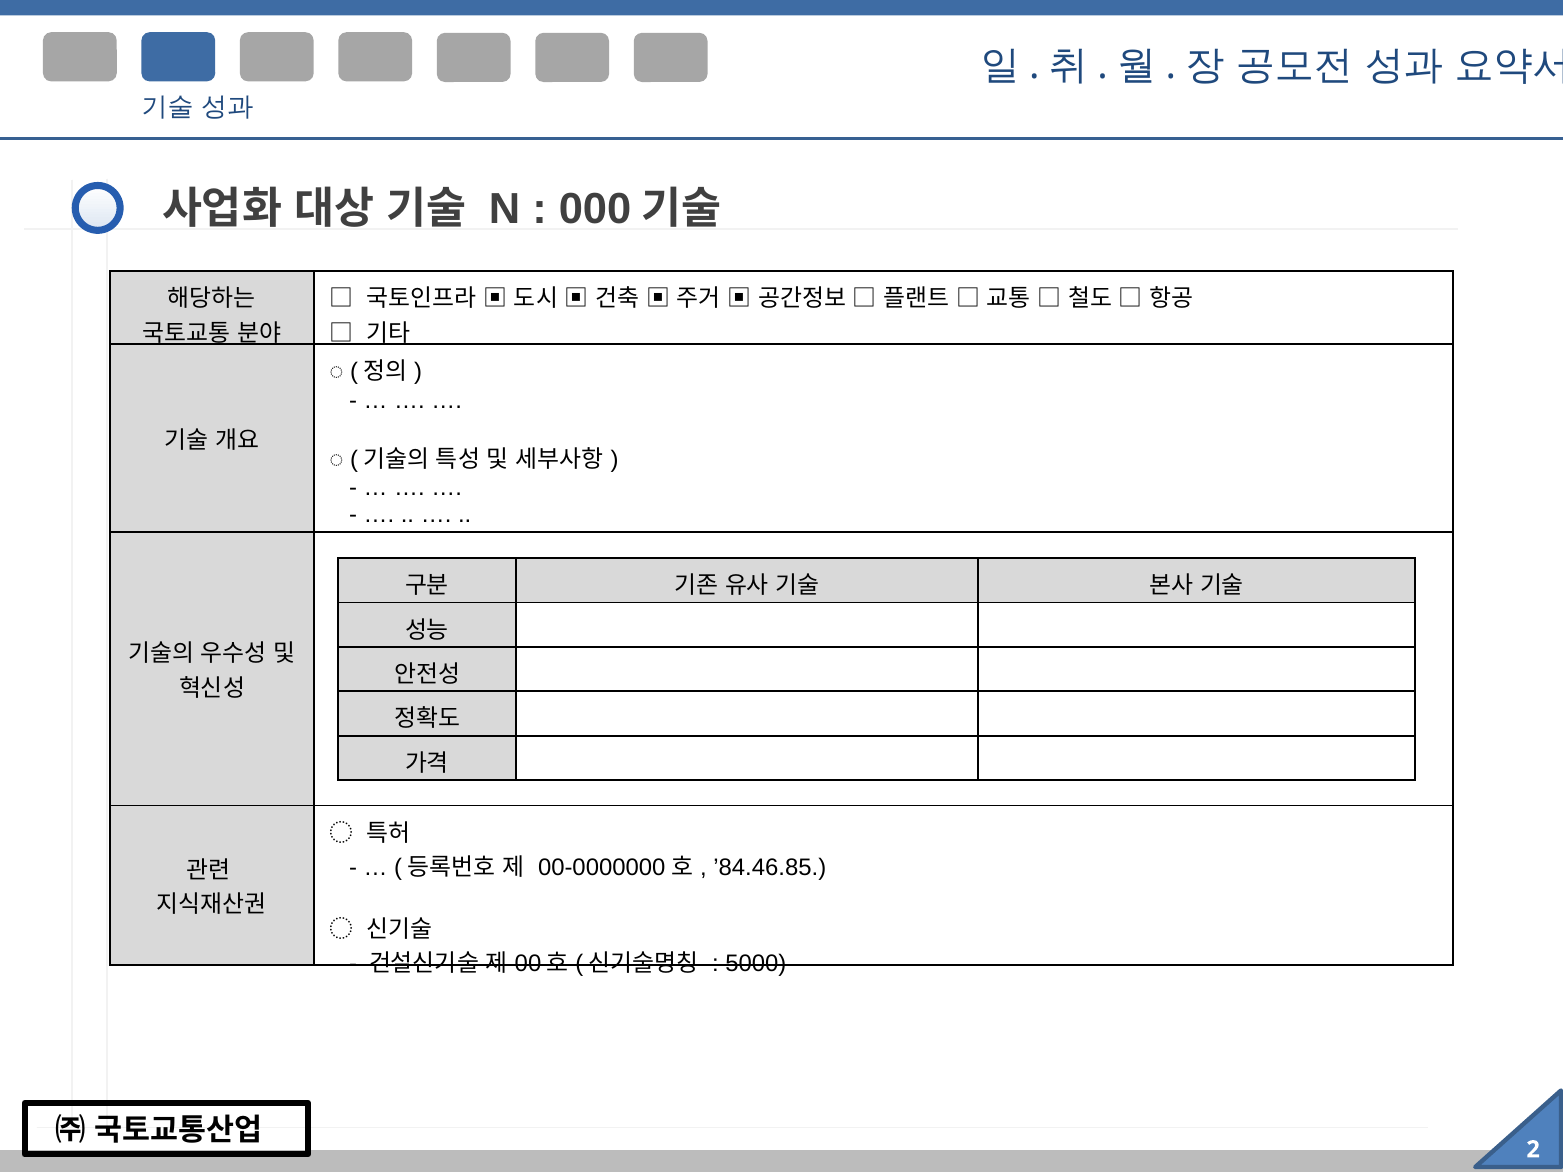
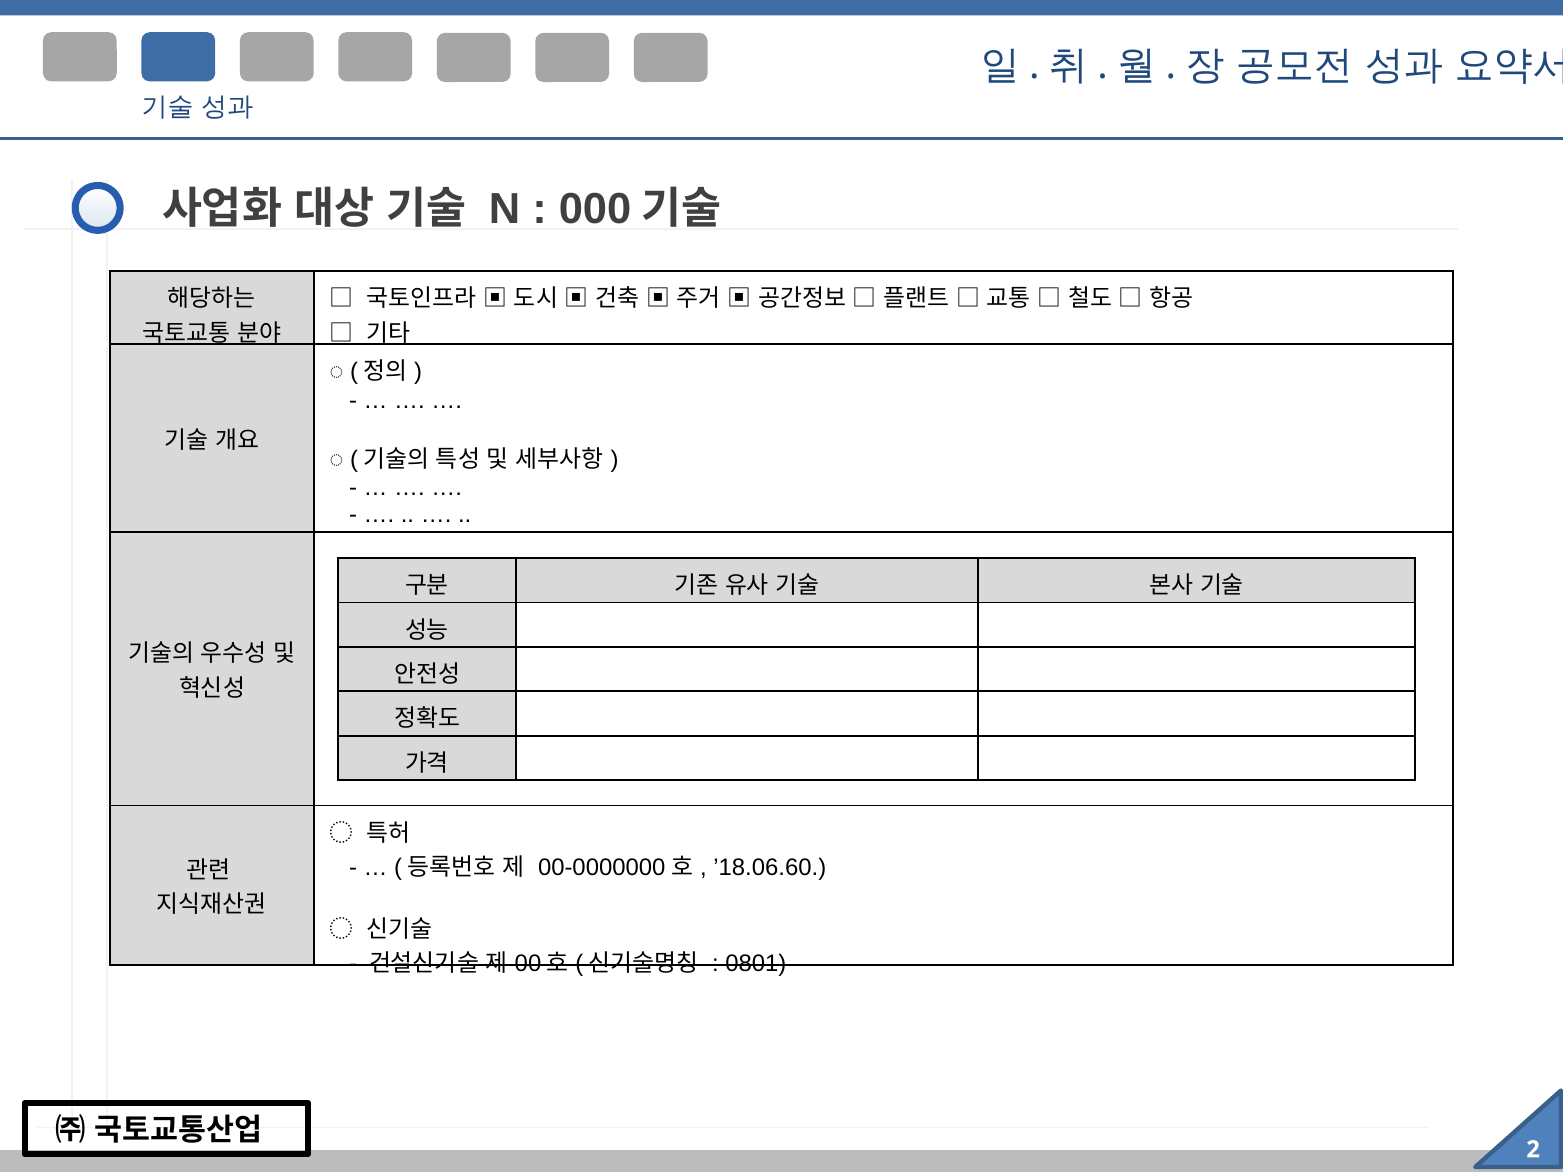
’84.46.85: ’84.46.85 -> ’18.06.60
5000: 5000 -> 0801
